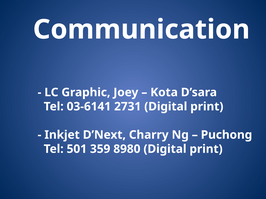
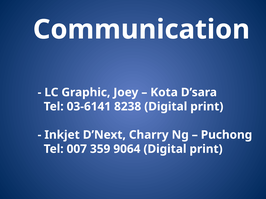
2731: 2731 -> 8238
501: 501 -> 007
8980: 8980 -> 9064
